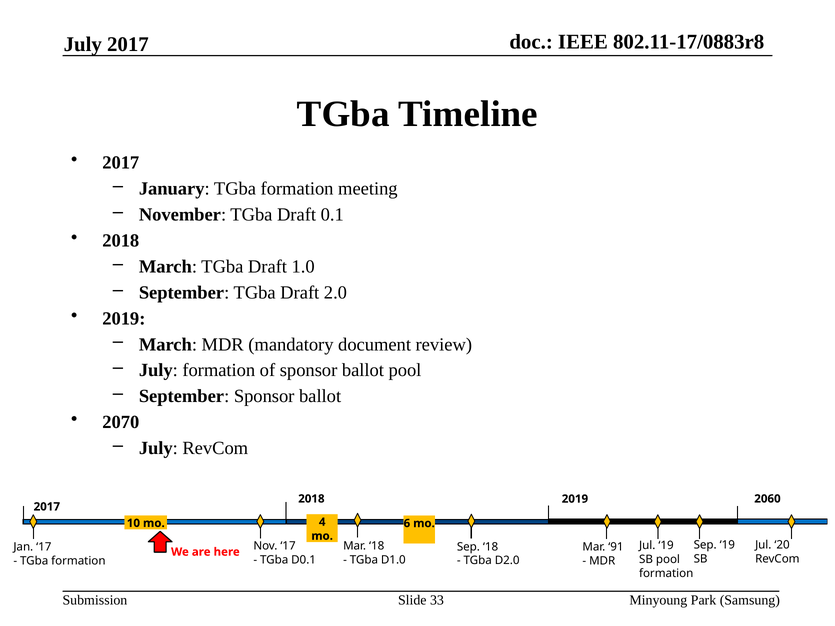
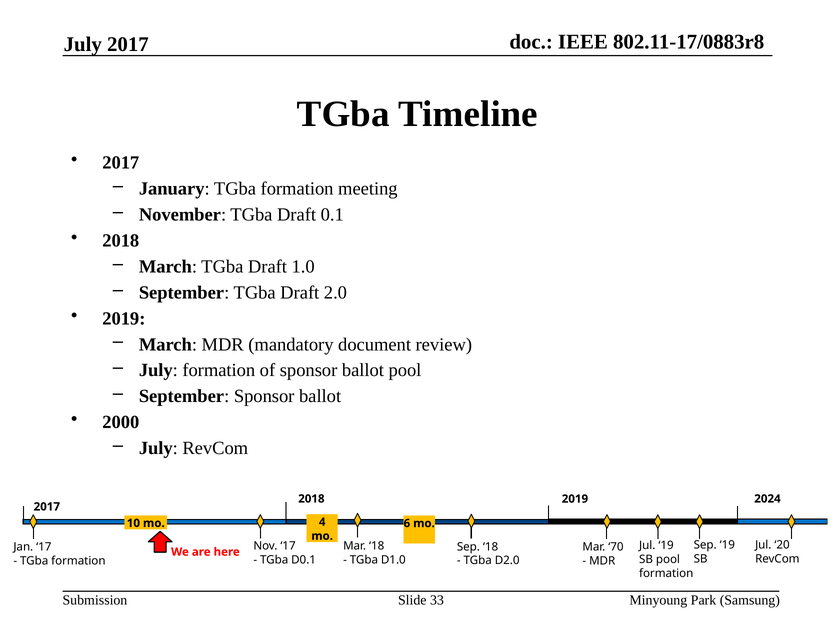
2070: 2070 -> 2000
2060: 2060 -> 2024
91: 91 -> 70
